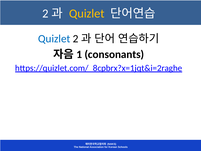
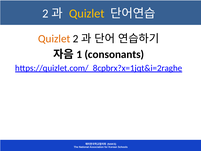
Quizlet at (54, 39) colour: blue -> orange
